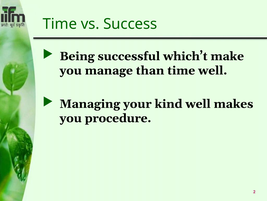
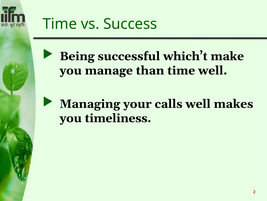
kind: kind -> calls
procedure: procedure -> timeliness
